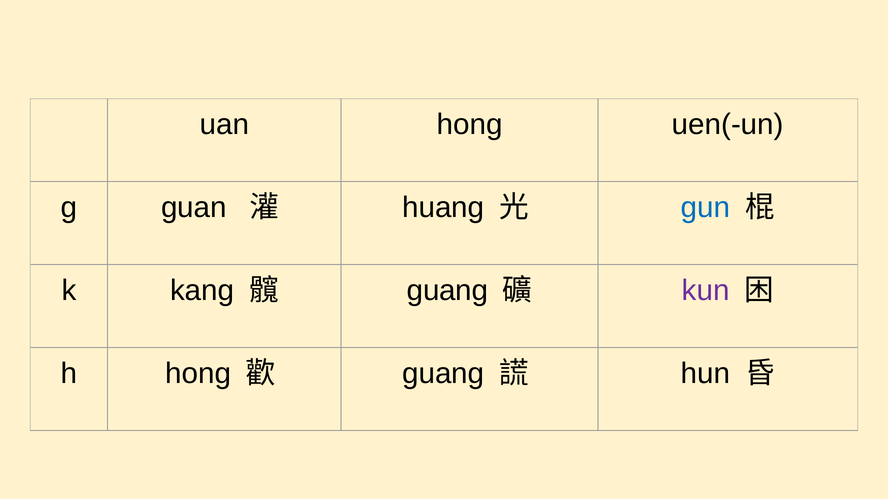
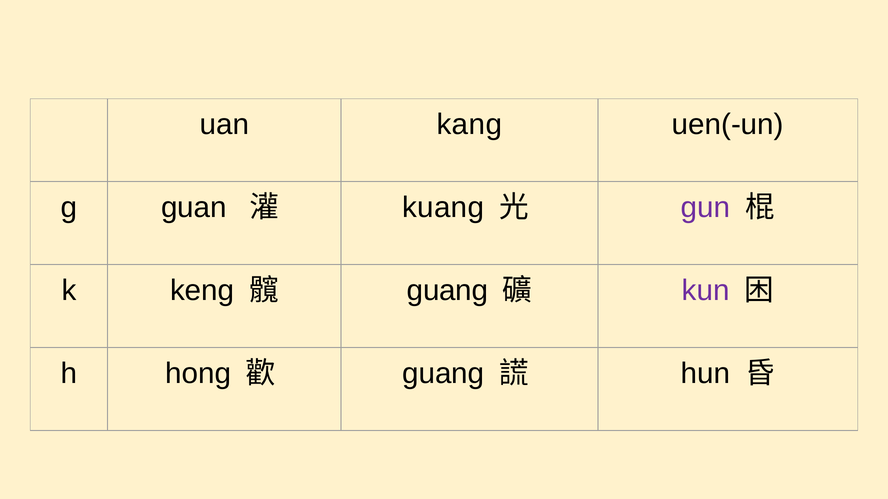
uan hong: hong -> kang
huang: huang -> kuang
gun colour: blue -> purple
kang: kang -> keng
